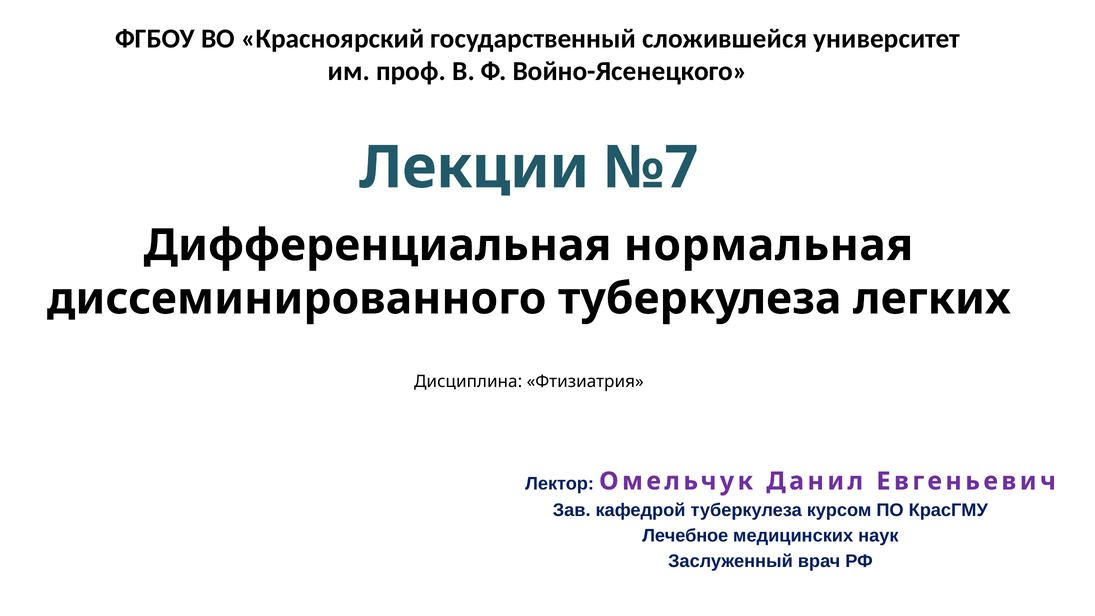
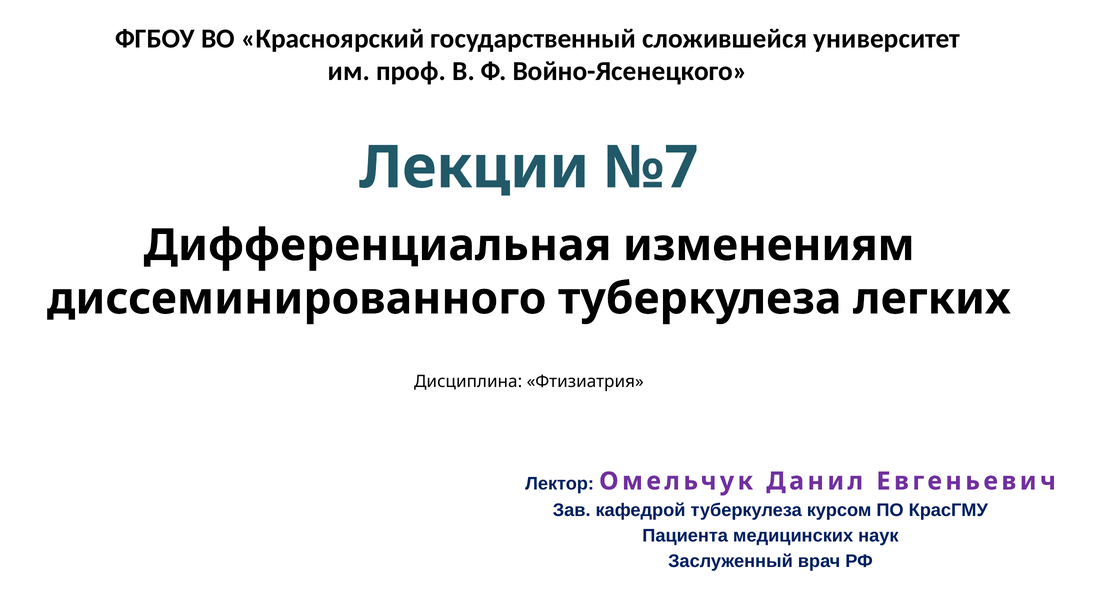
нормальная: нормальная -> изменениям
Лечебное: Лечебное -> Пациента
